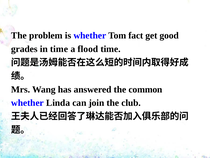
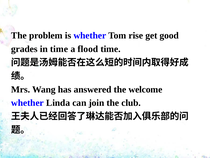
fact: fact -> rise
common: common -> welcome
